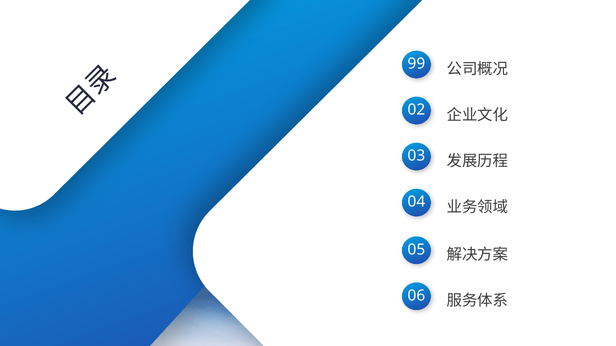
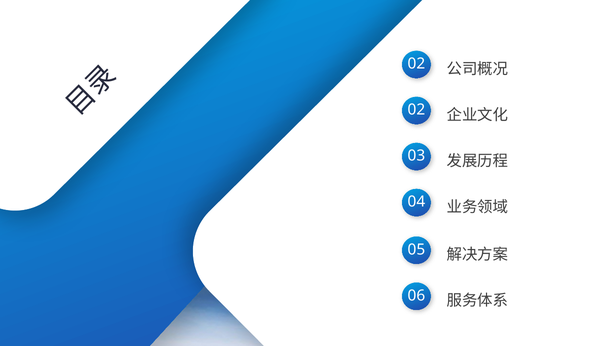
99 at (416, 64): 99 -> 02
